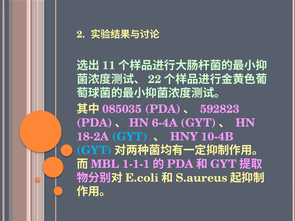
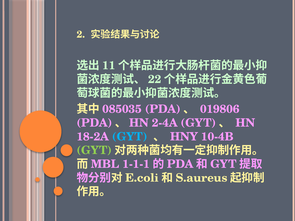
592823: 592823 -> 019806
6-4A: 6-4A -> 2-4A
GYT at (94, 151) colour: light blue -> light green
